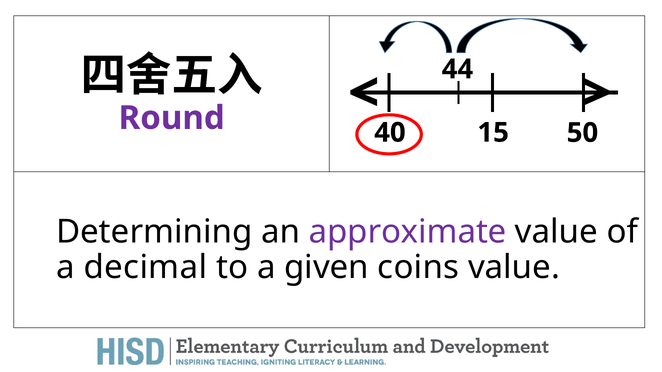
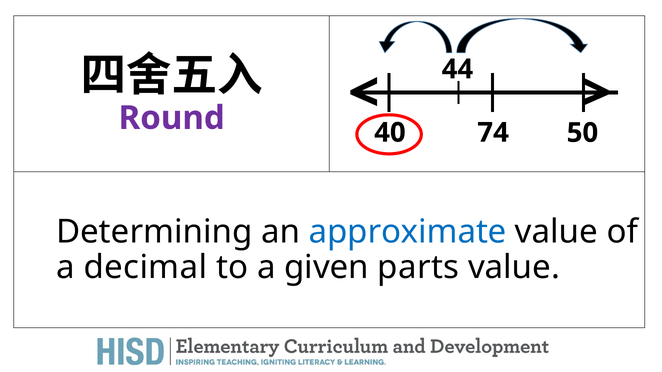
15: 15 -> 74
approximate colour: purple -> blue
coins: coins -> parts
